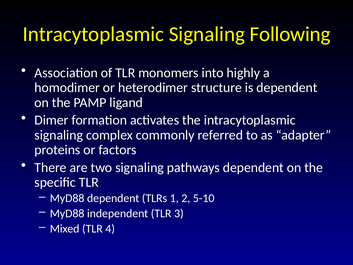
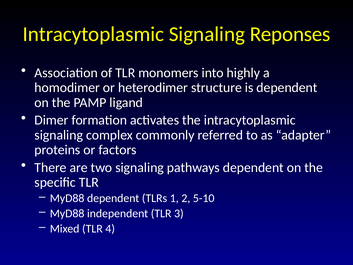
Following: Following -> Reponses
